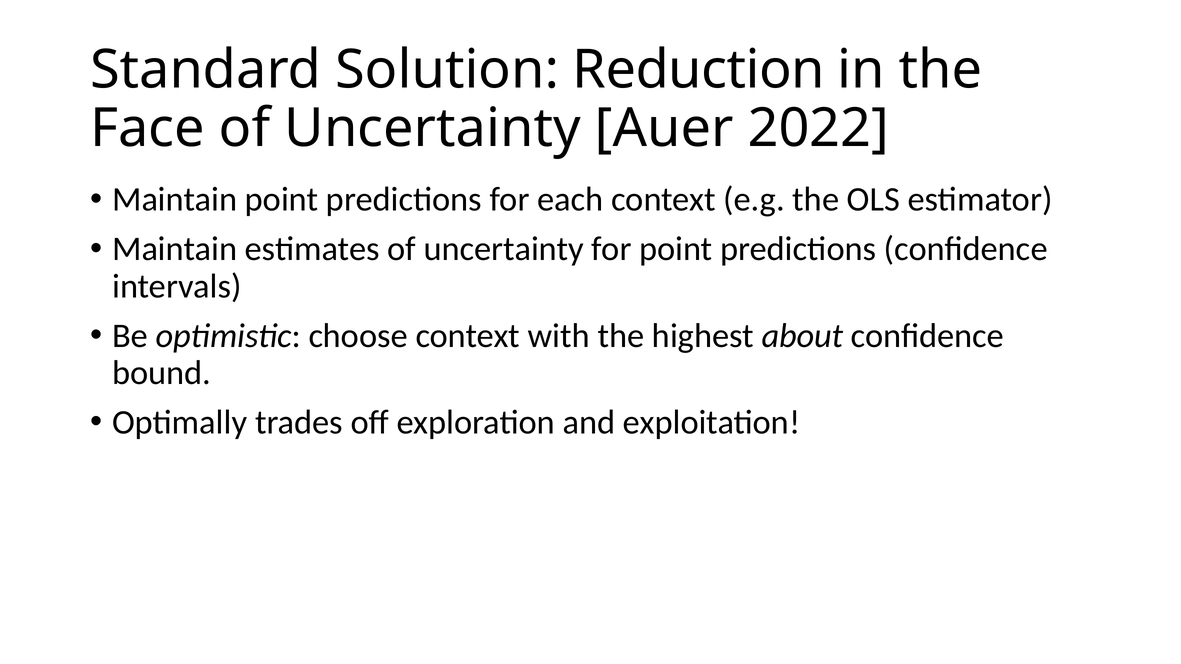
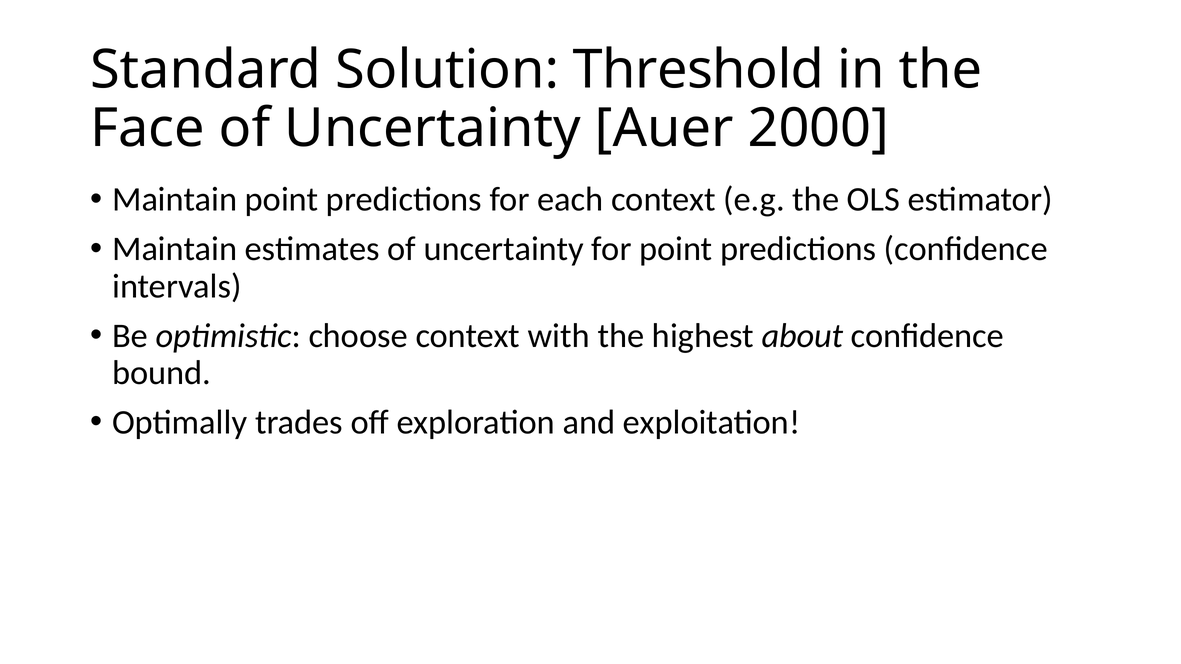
Reduction: Reduction -> Threshold
2022: 2022 -> 2000
